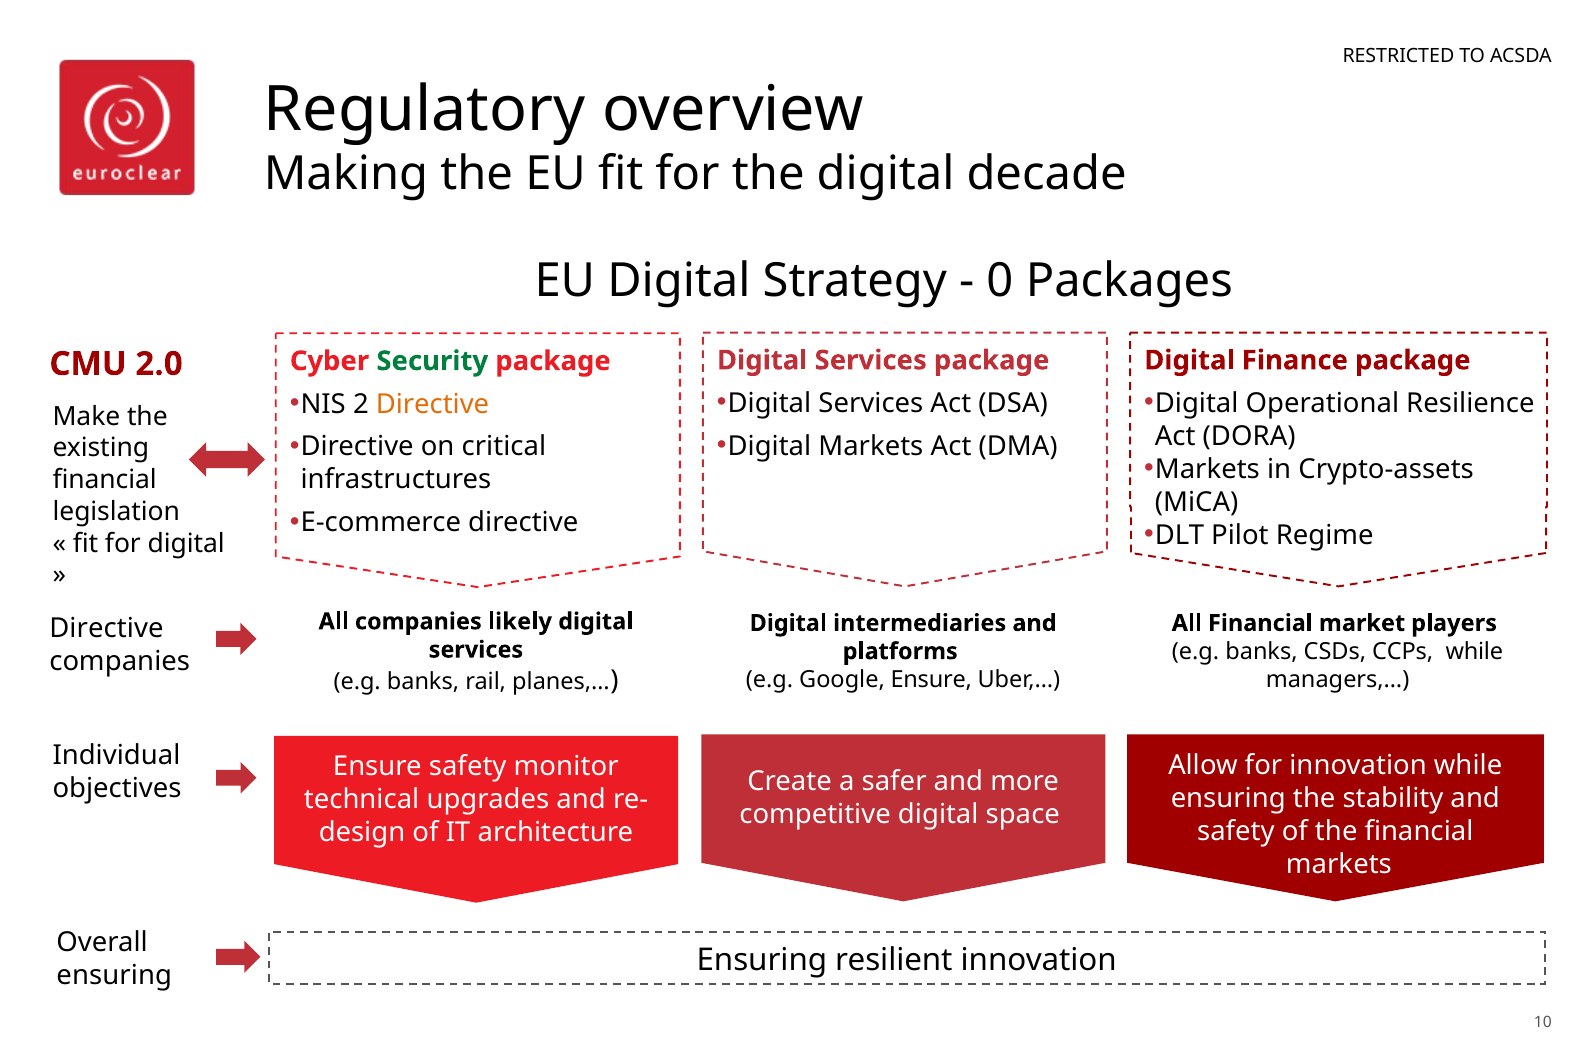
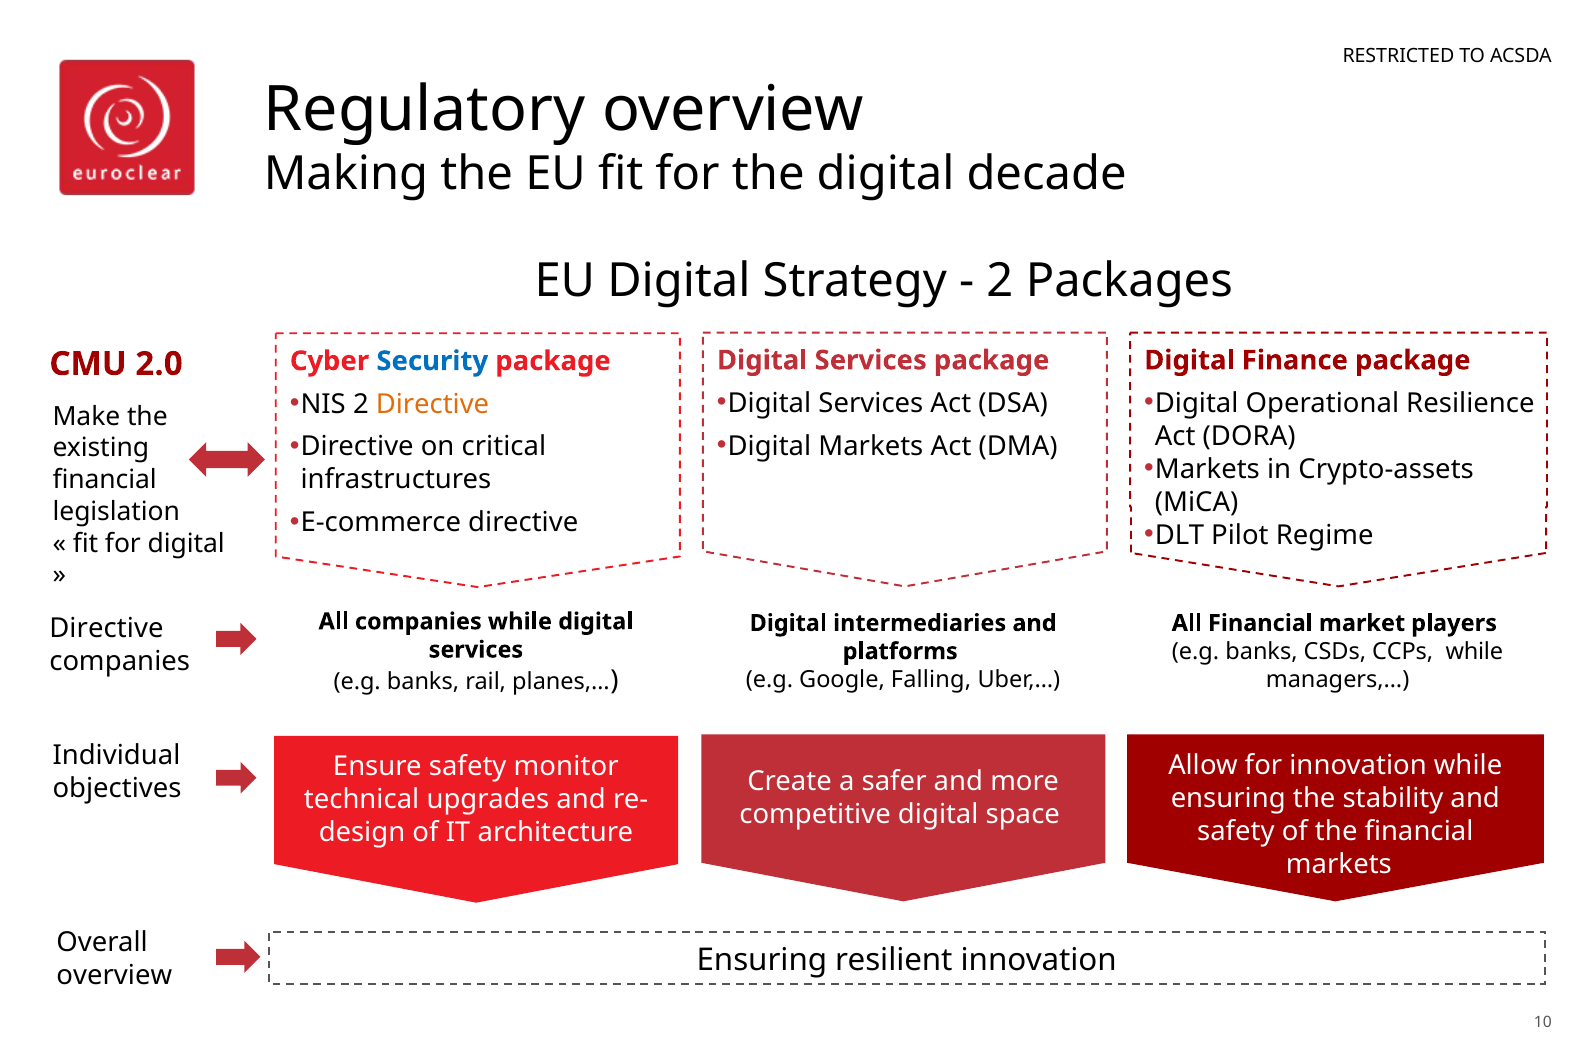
0 at (1000, 281): 0 -> 2
Security colour: green -> blue
companies likely: likely -> while
Google Ensure: Ensure -> Falling
ensuring at (114, 976): ensuring -> overview
